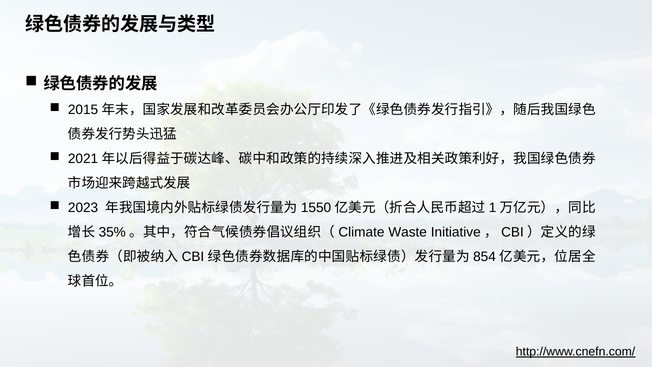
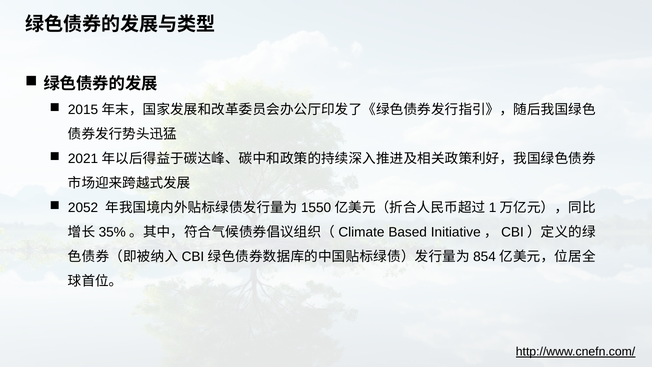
2023: 2023 -> 2052
Waste: Waste -> Based
